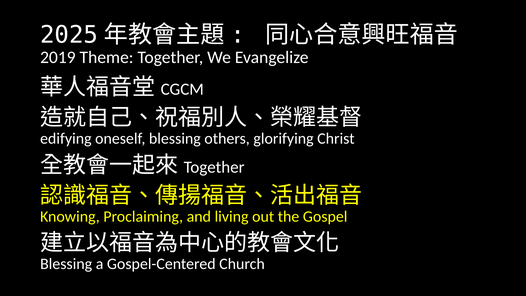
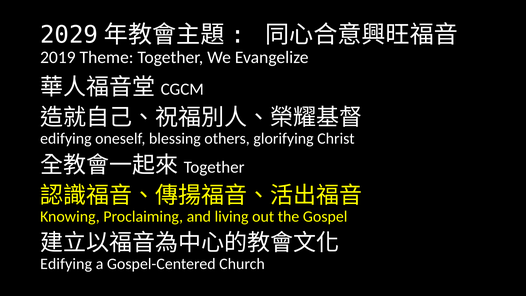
2025: 2025 -> 2029
Blessing at (66, 264): Blessing -> Edifying
